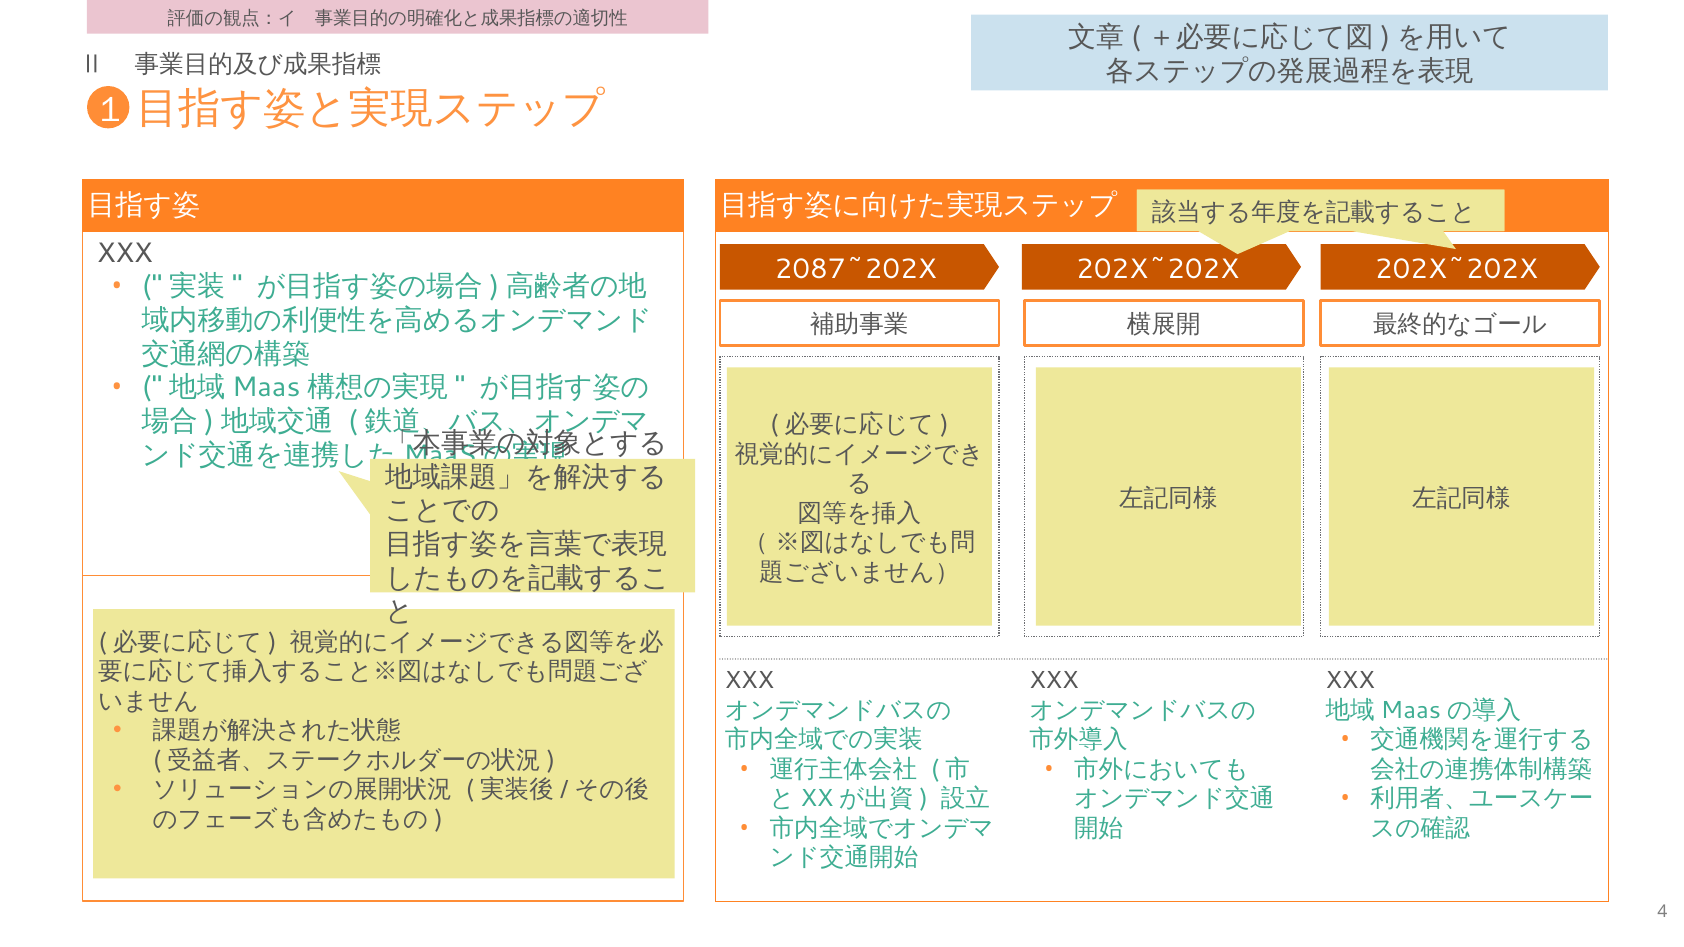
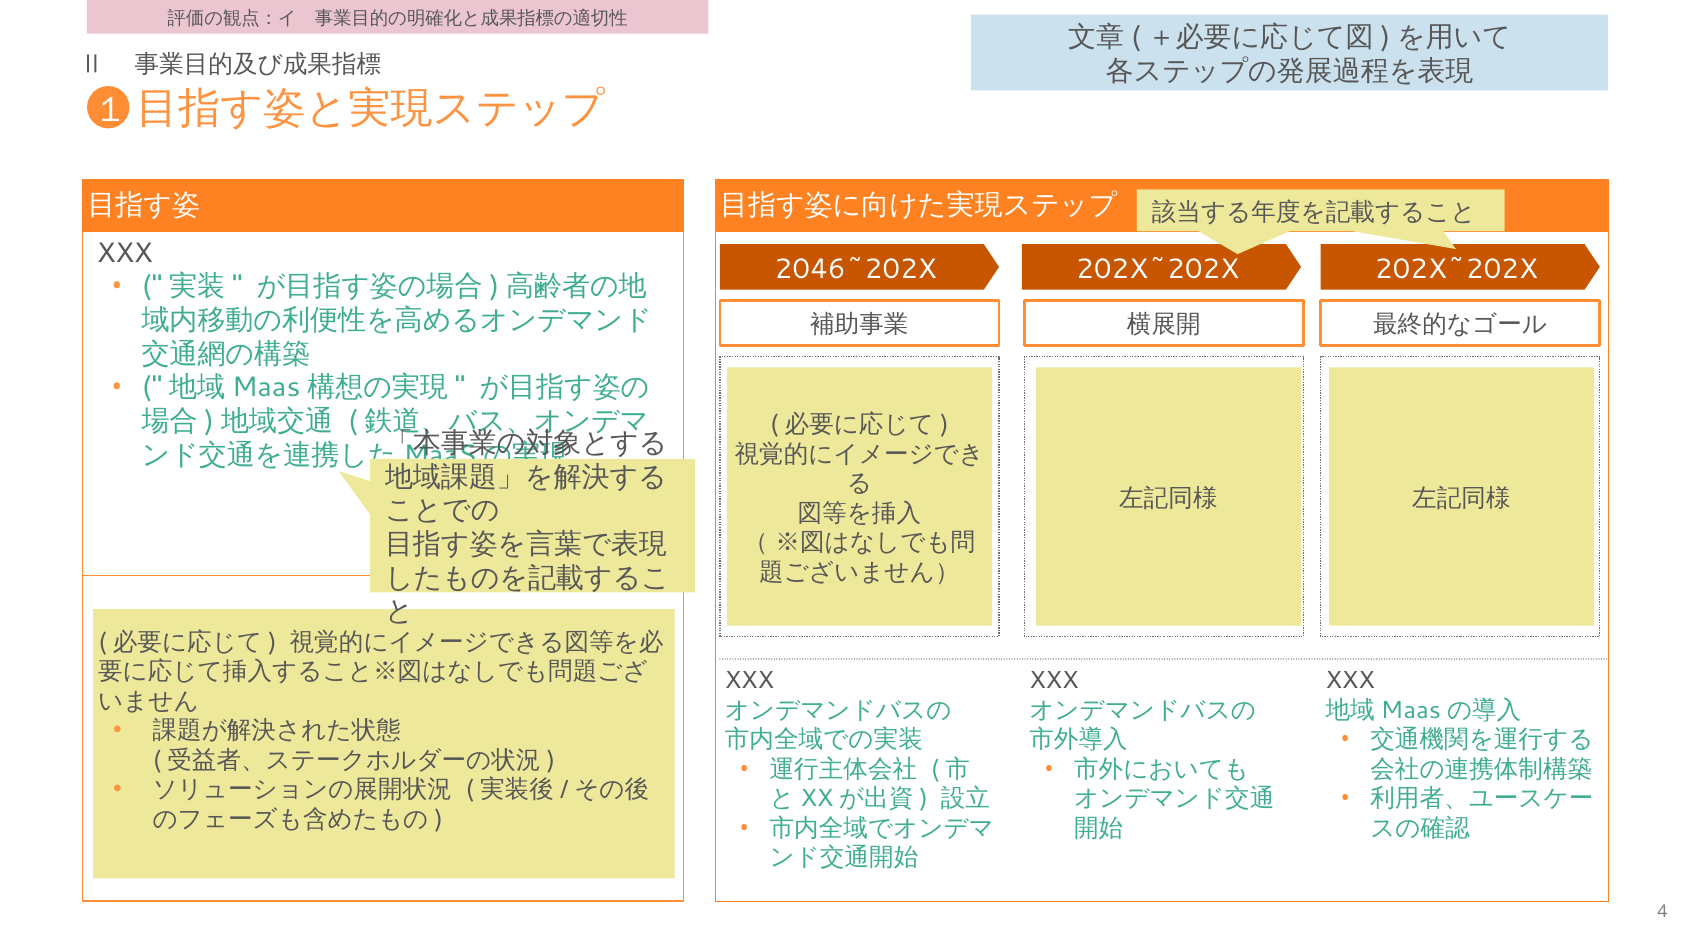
2087~202X: 2087~202X -> 2046~202X
